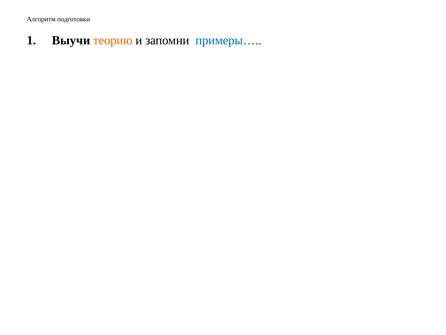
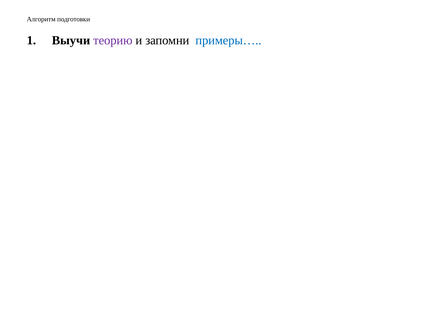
теорию colour: orange -> purple
